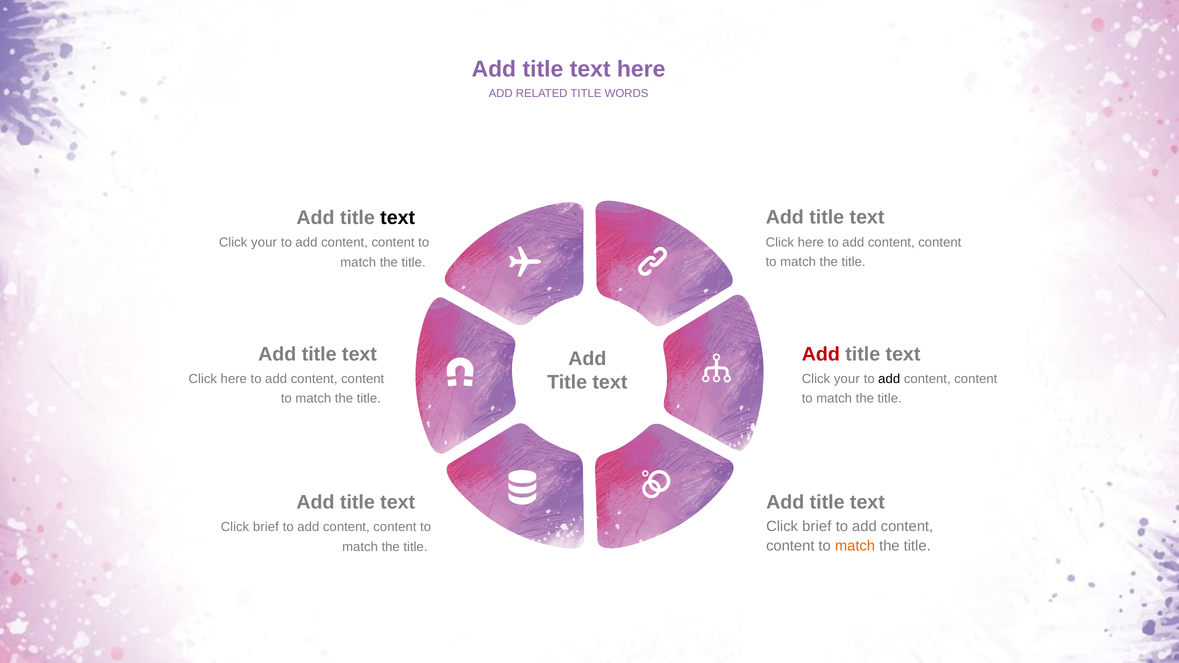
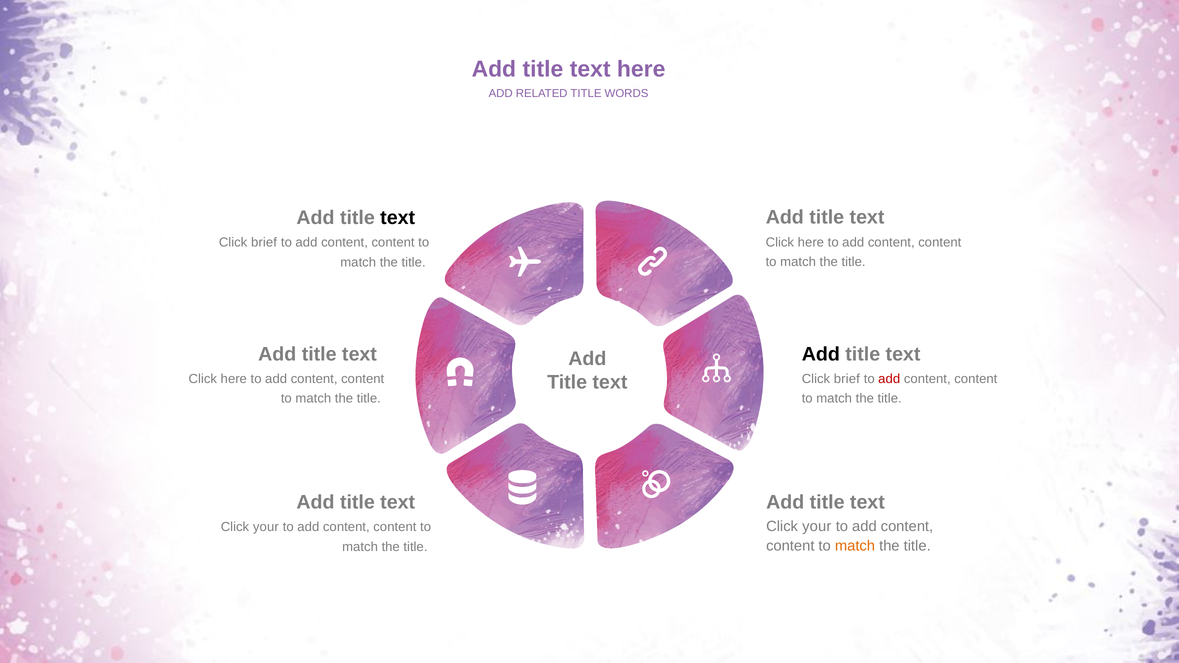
your at (264, 243): your -> brief
Add at (821, 354) colour: red -> black
your at (847, 379): your -> brief
add at (889, 379) colour: black -> red
brief at (817, 526): brief -> your
brief at (266, 527): brief -> your
